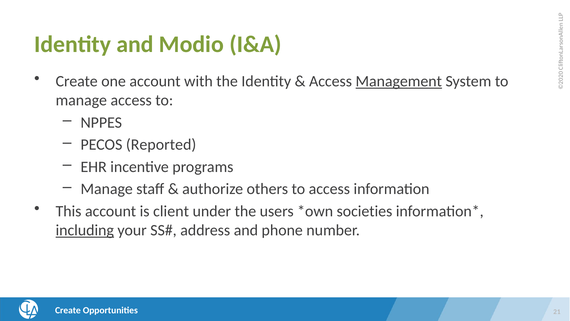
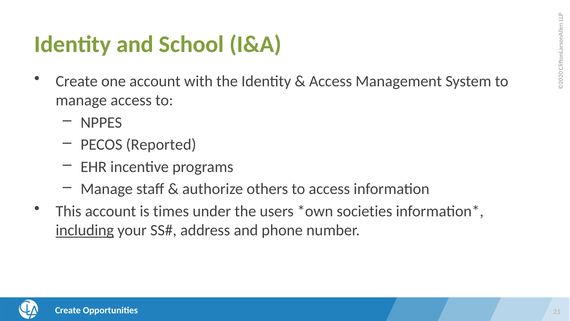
Modio: Modio -> School
Management underline: present -> none
client: client -> times
